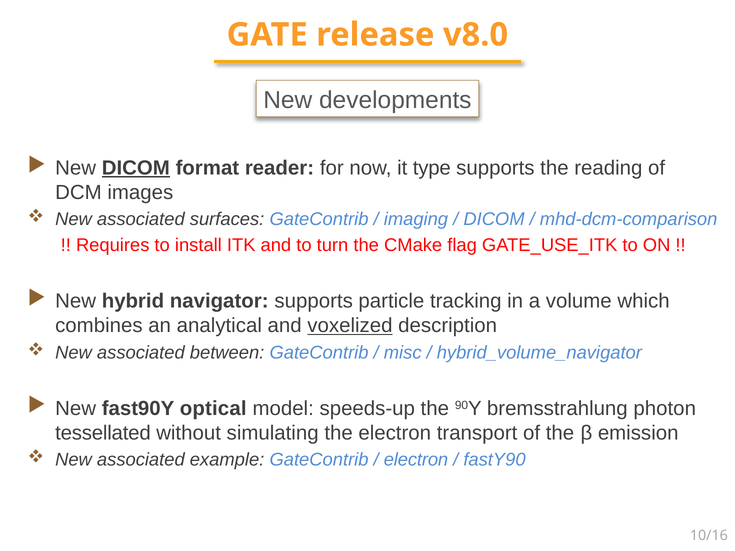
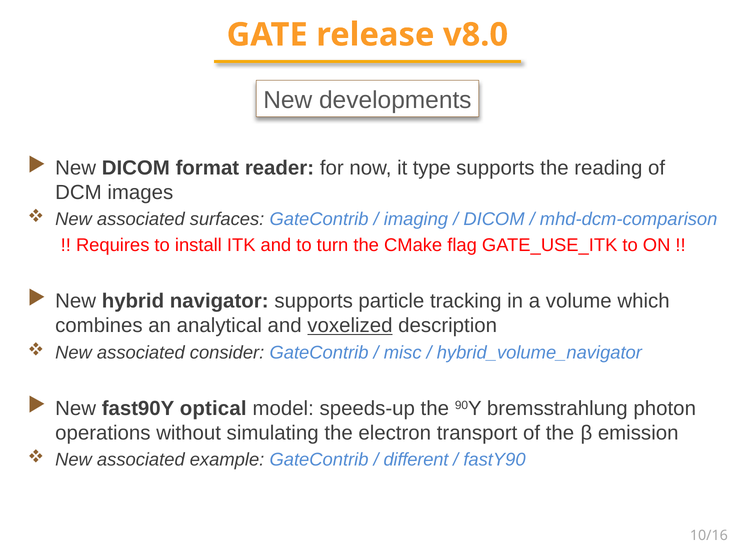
DICOM at (136, 168) underline: present -> none
between: between -> consider
tessellated: tessellated -> operations
electron at (416, 460): electron -> different
